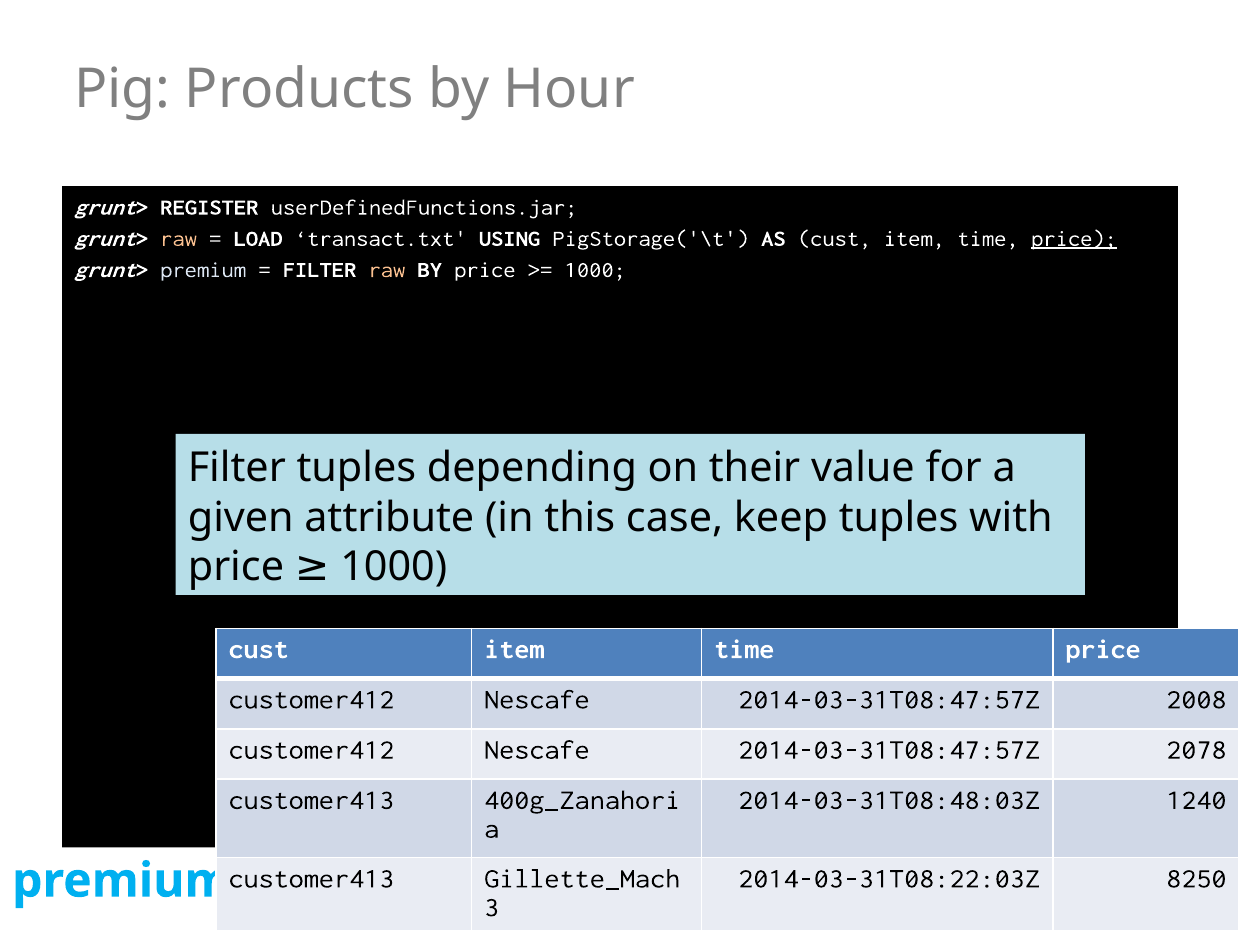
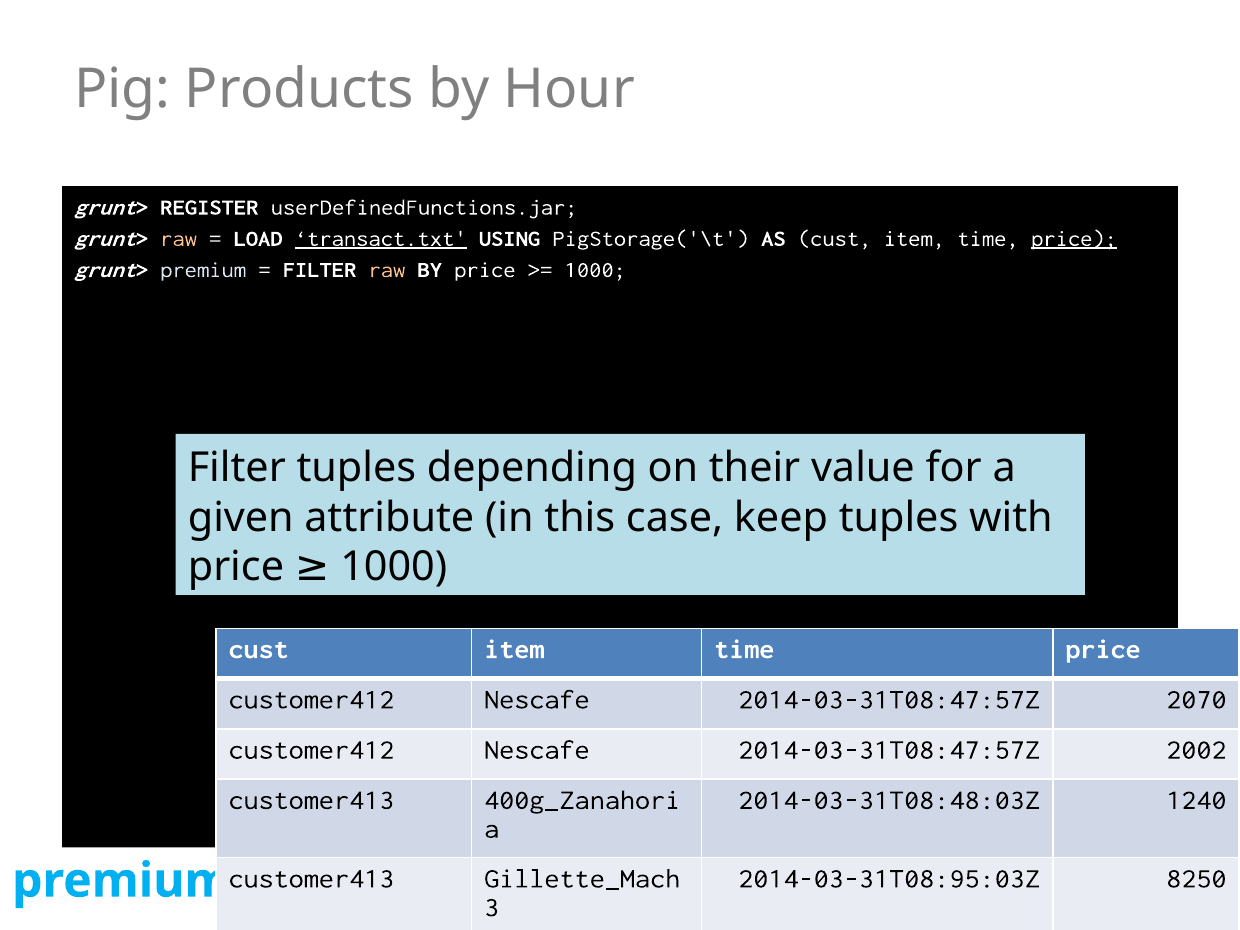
transact.txt underline: none -> present
2008: 2008 -> 2070
2078: 2078 -> 2002
2014-03-31T08:22:03Z: 2014-03-31T08:22:03Z -> 2014-03-31T08:95:03Z
